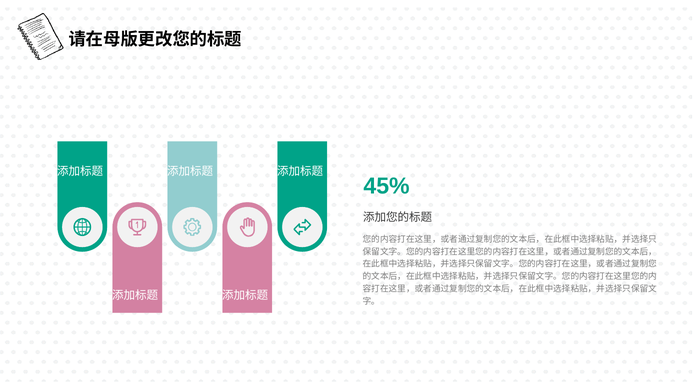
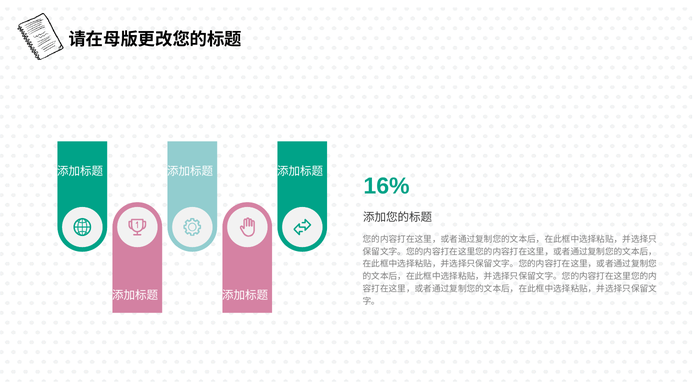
45%: 45% -> 16%
